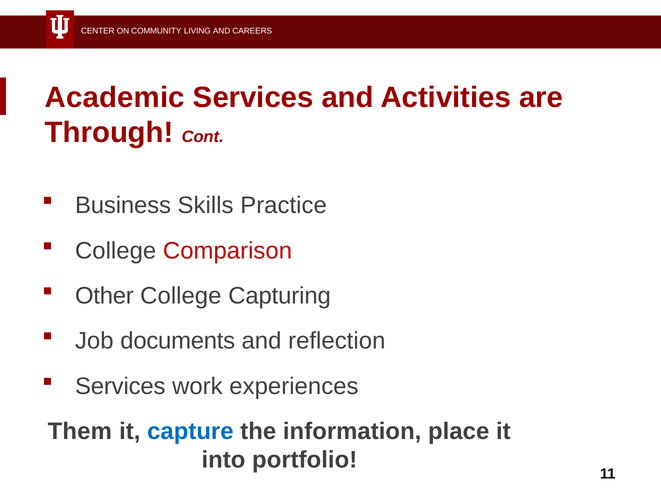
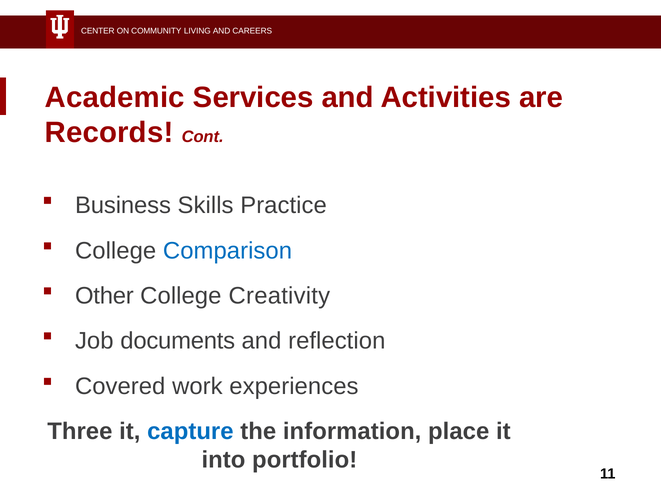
Through: Through -> Records
Comparison colour: red -> blue
Capturing: Capturing -> Creativity
Services at (120, 386): Services -> Covered
Them: Them -> Three
